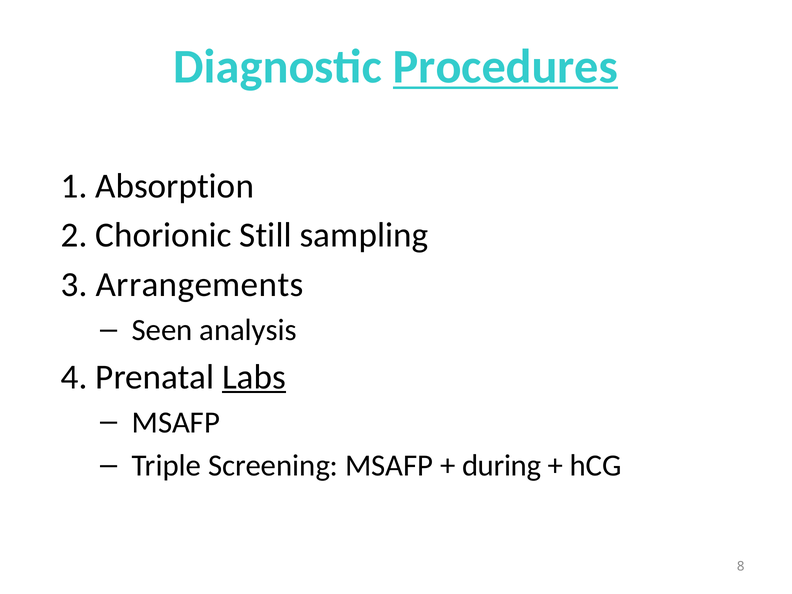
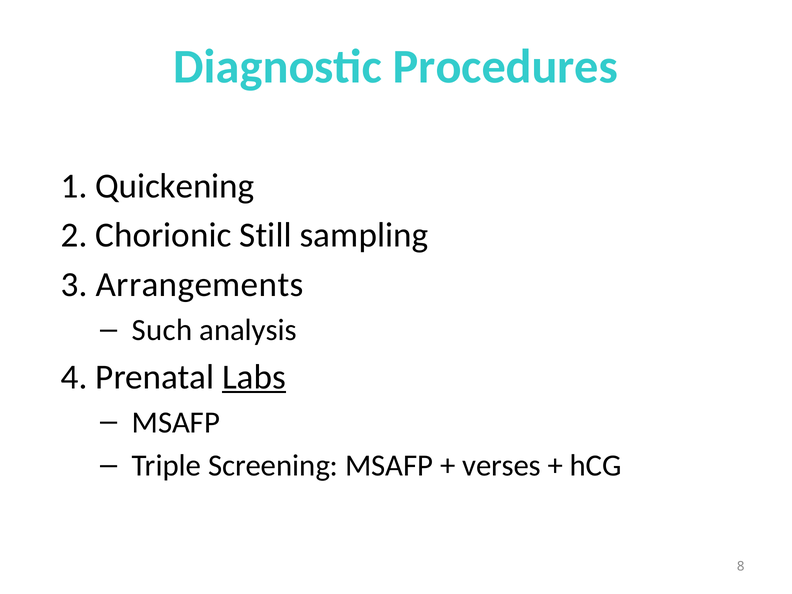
Procedures underline: present -> none
Absorption: Absorption -> Quickening
Seen: Seen -> Such
during: during -> verses
